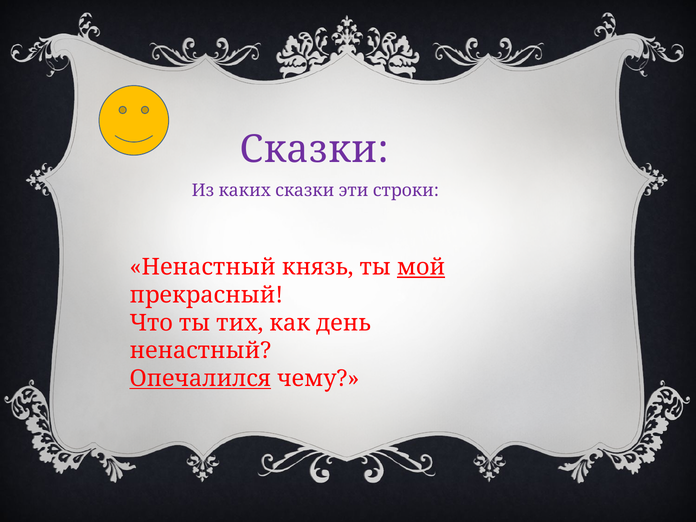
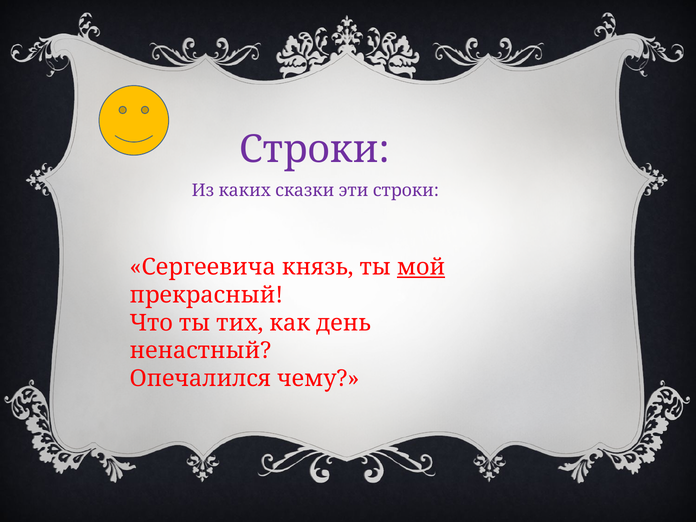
Сказки at (314, 150): Сказки -> Строки
Ненастный at (203, 267): Ненастный -> Сергеевича
Опечалился underline: present -> none
